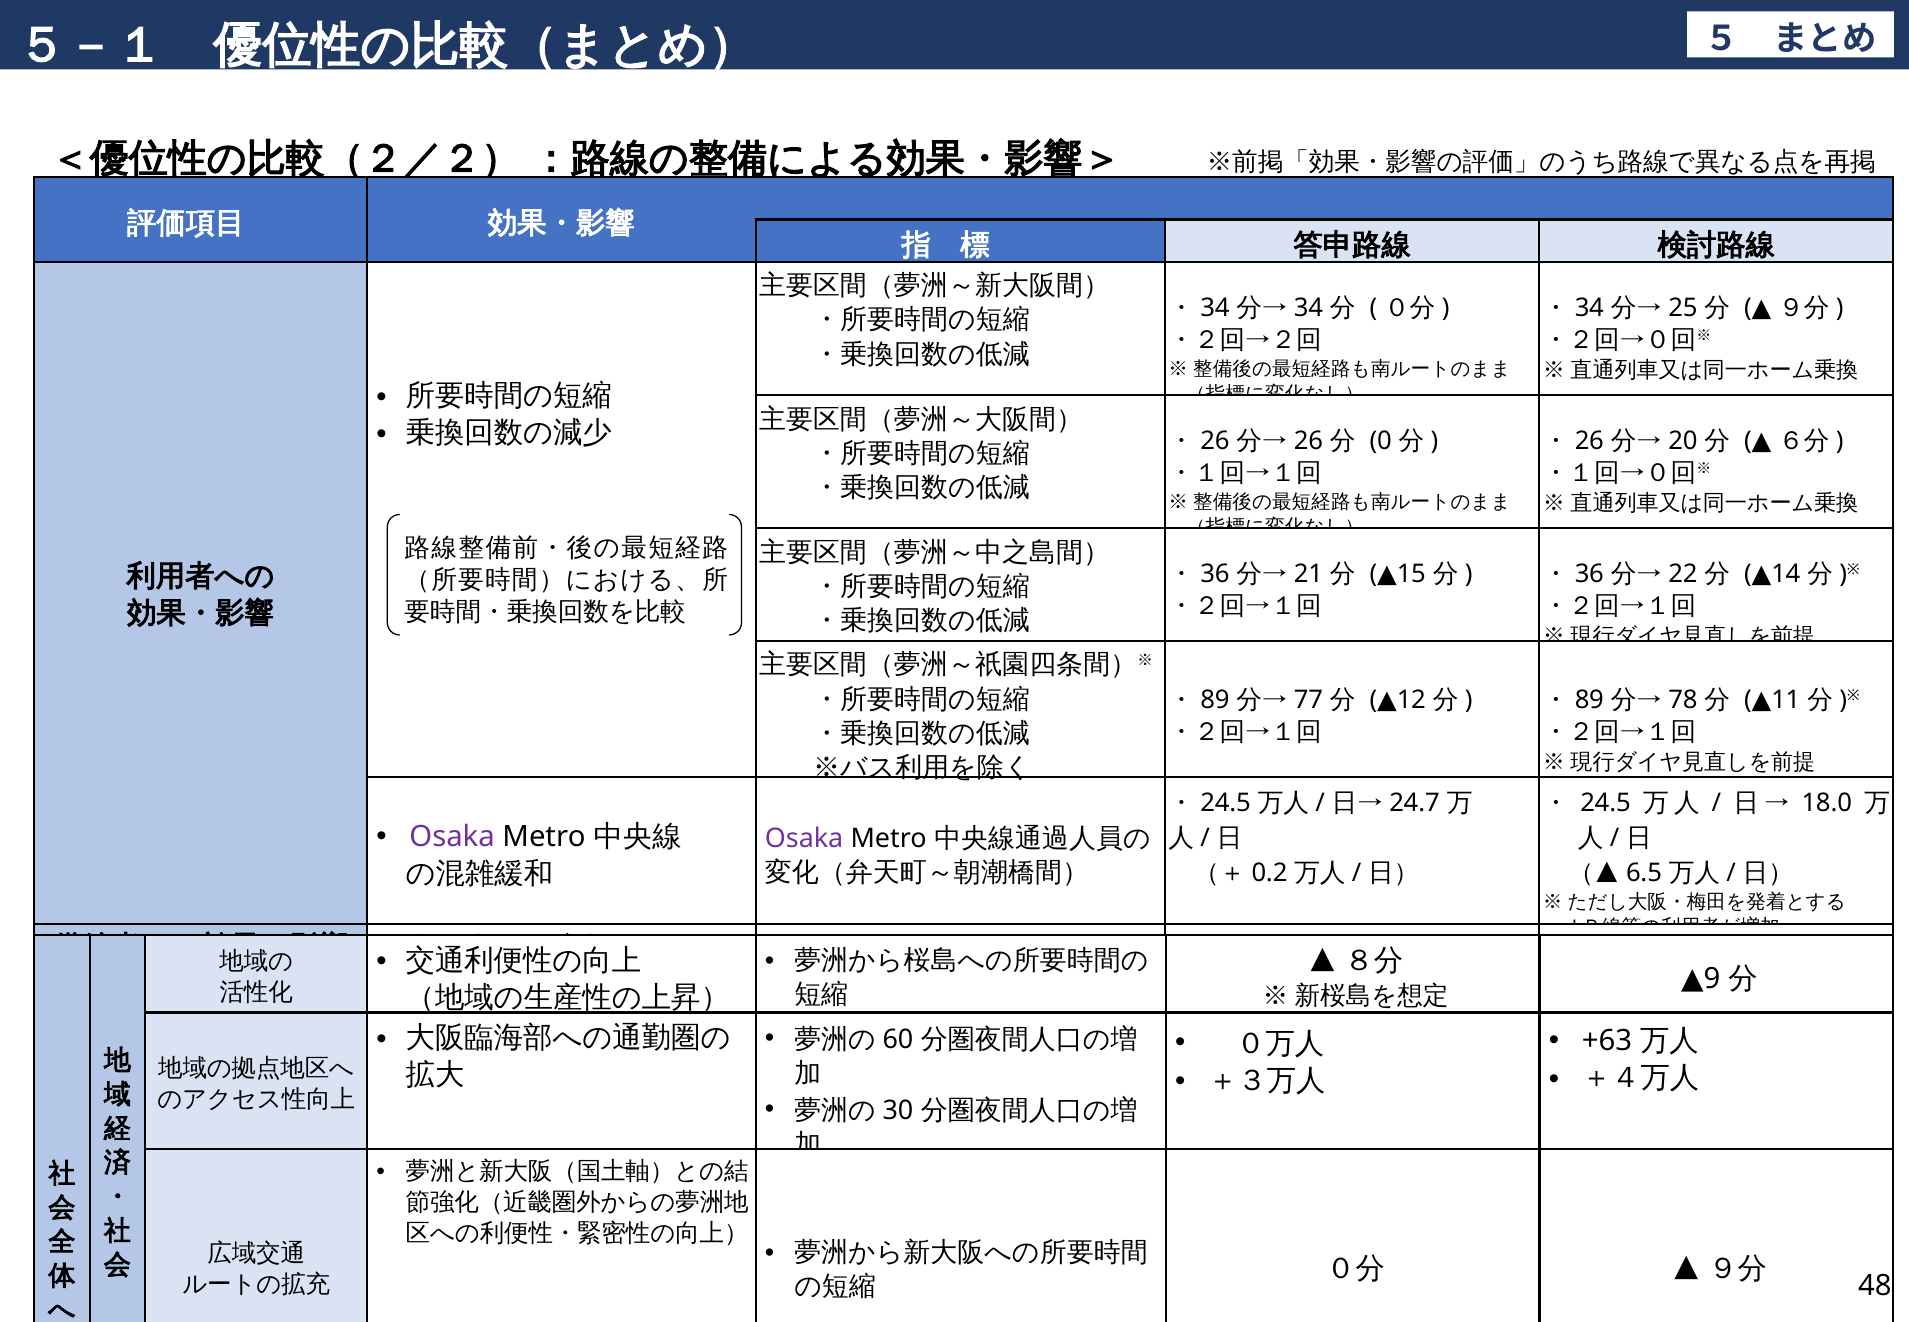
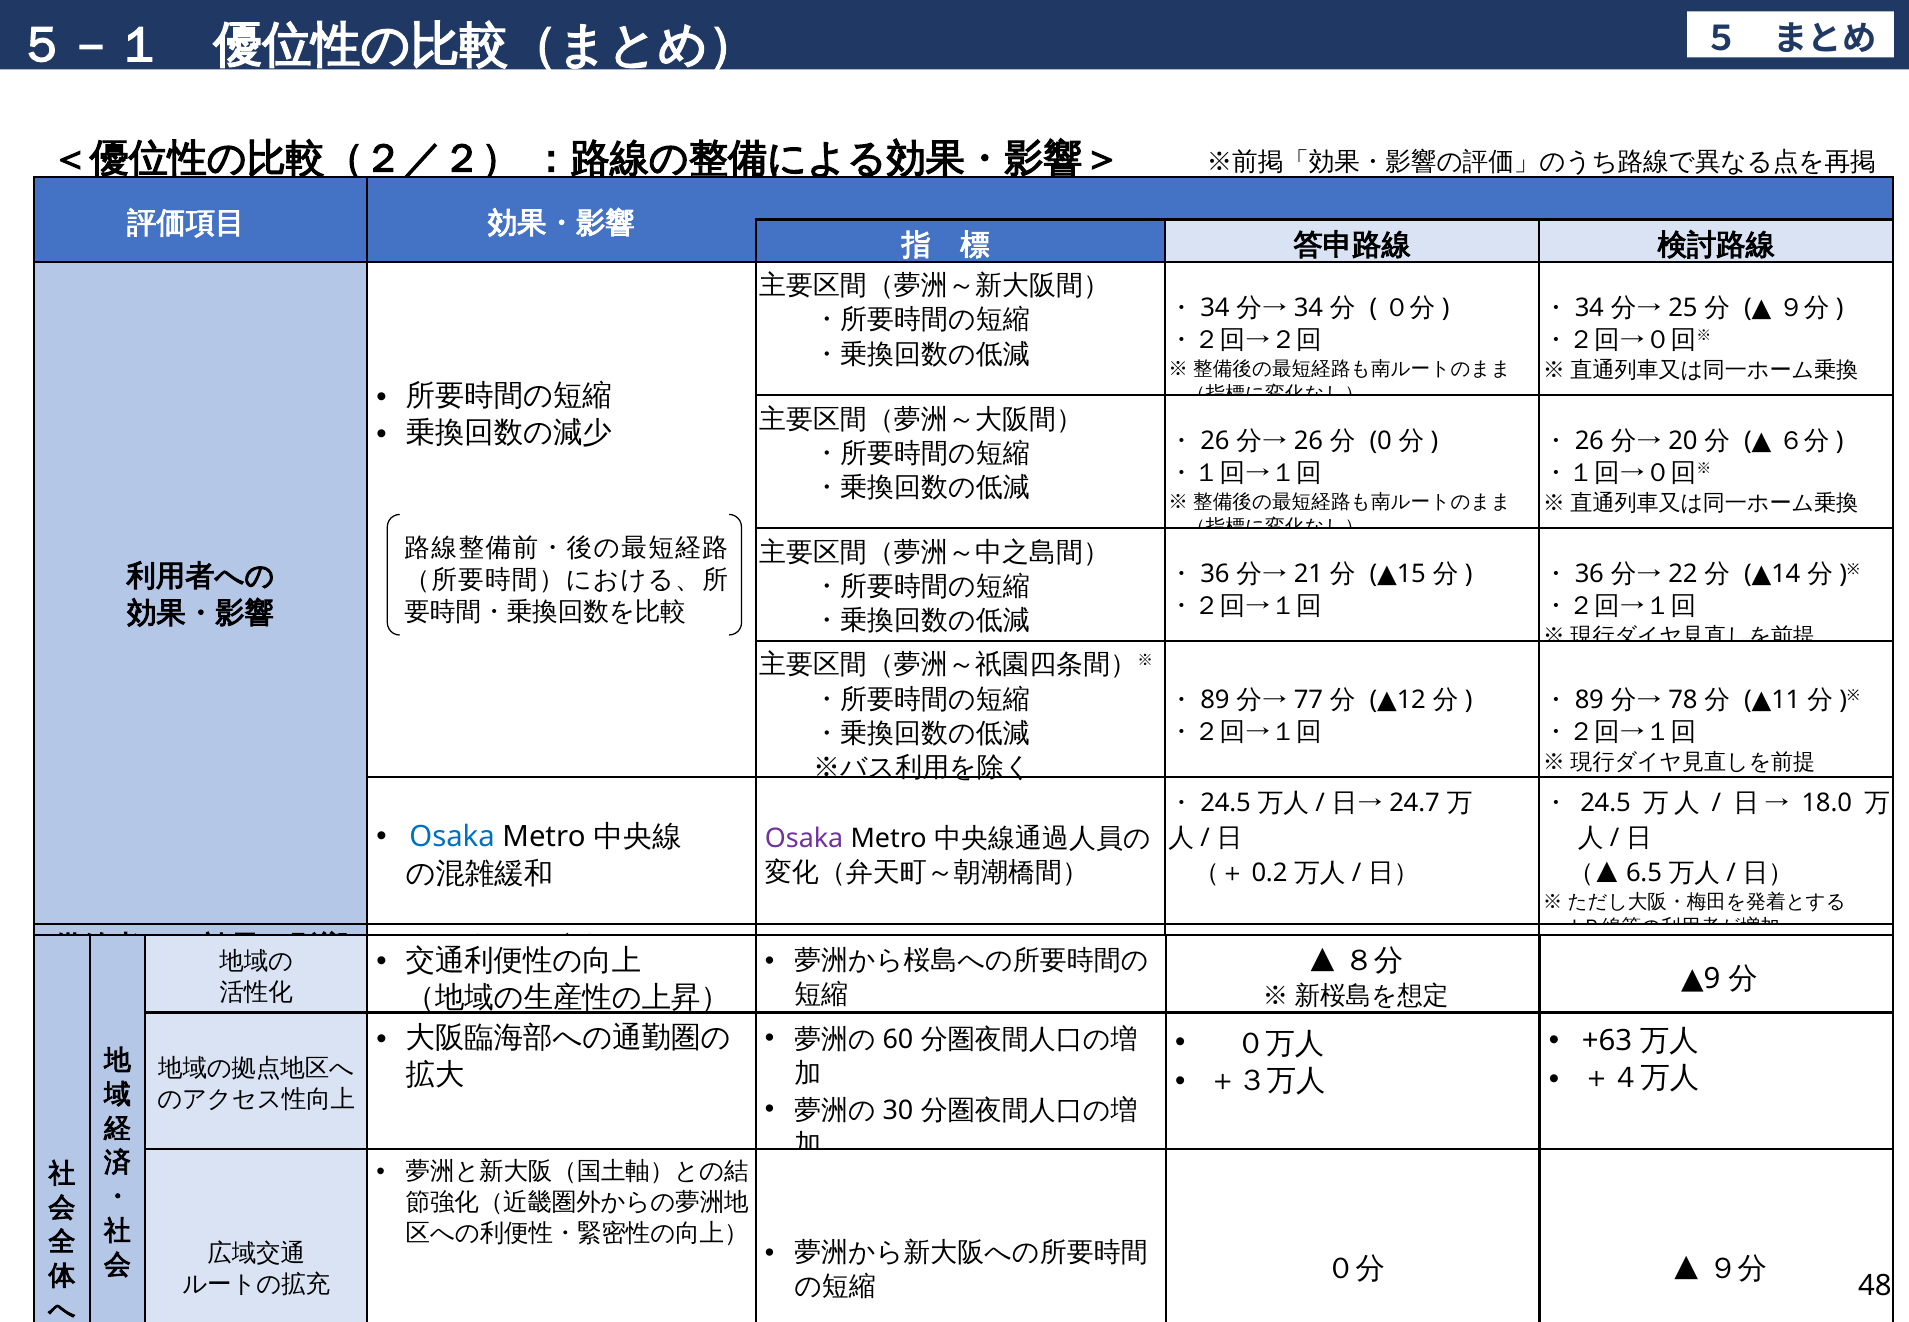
Osaka at (452, 837) colour: purple -> blue
